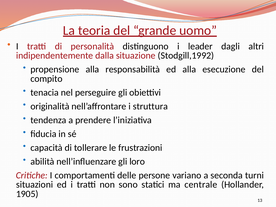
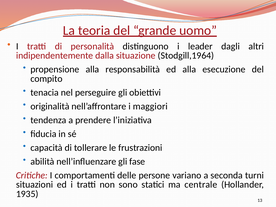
Stodgill,1992: Stodgill,1992 -> Stodgill,1964
struttura: struttura -> maggiori
loro: loro -> fase
1905: 1905 -> 1935
